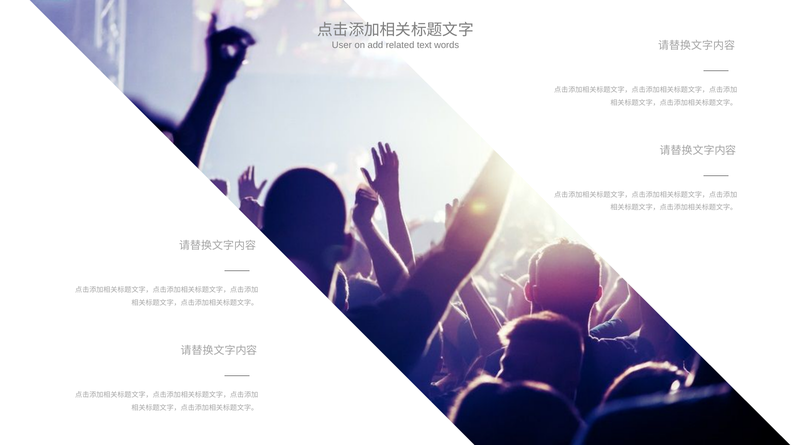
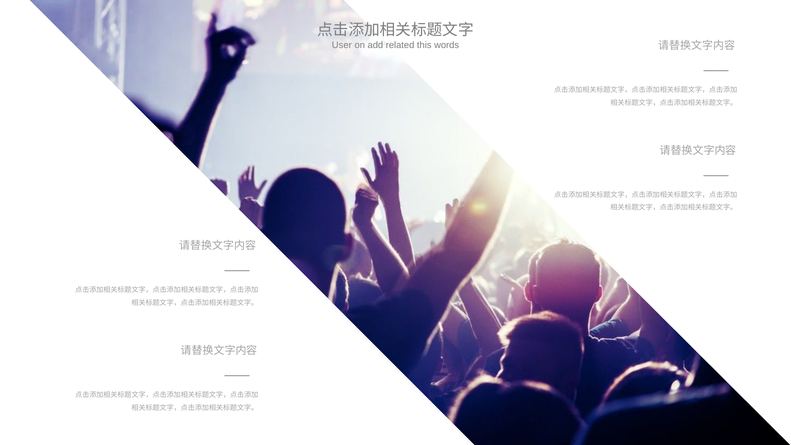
text: text -> this
